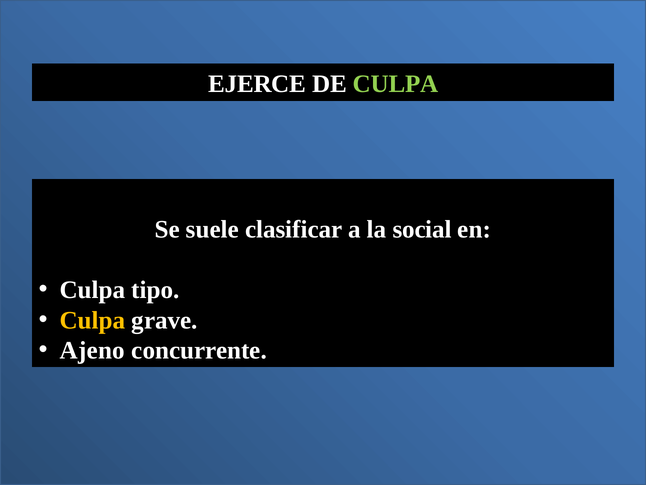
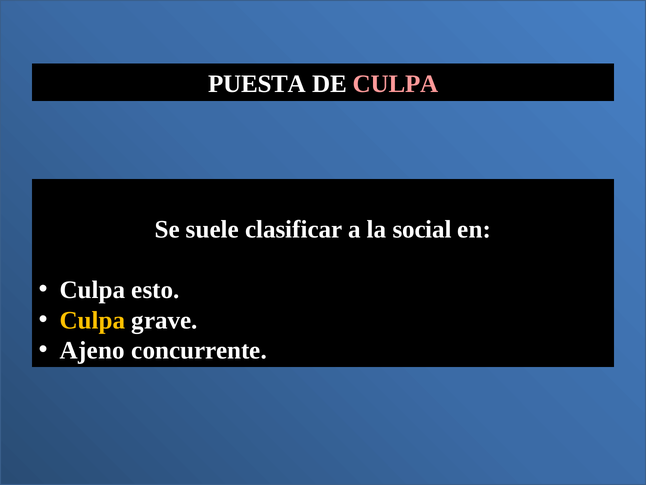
EJERCE: EJERCE -> PUESTA
CULPA at (396, 84) colour: light green -> pink
tipo: tipo -> esto
